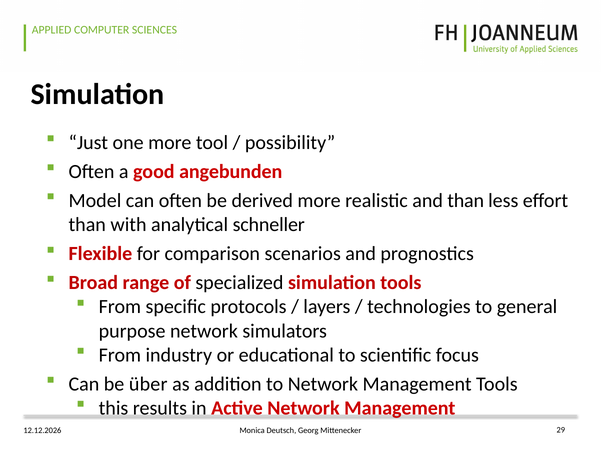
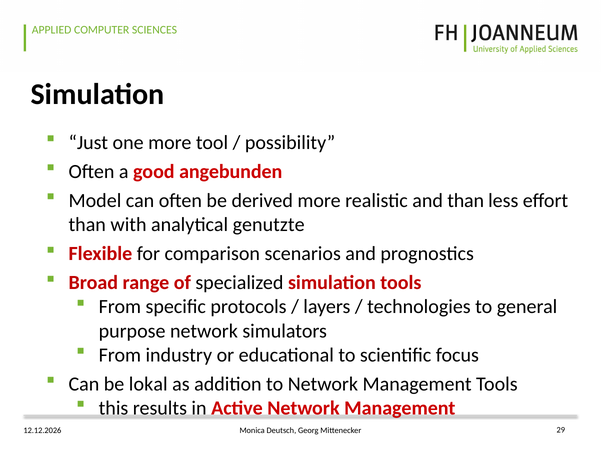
schneller: schneller -> genutzte
über: über -> lokal
